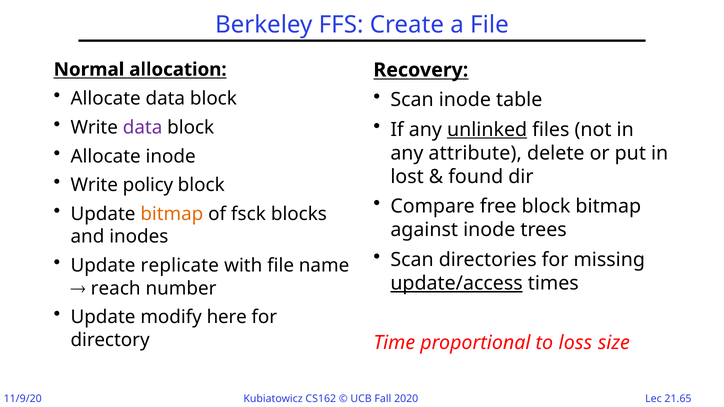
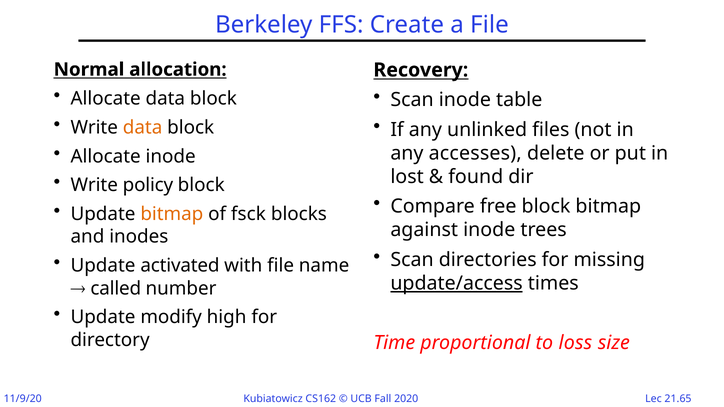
data at (143, 127) colour: purple -> orange
unlinked underline: present -> none
attribute: attribute -> accesses
replicate: replicate -> activated
reach: reach -> called
here: here -> high
